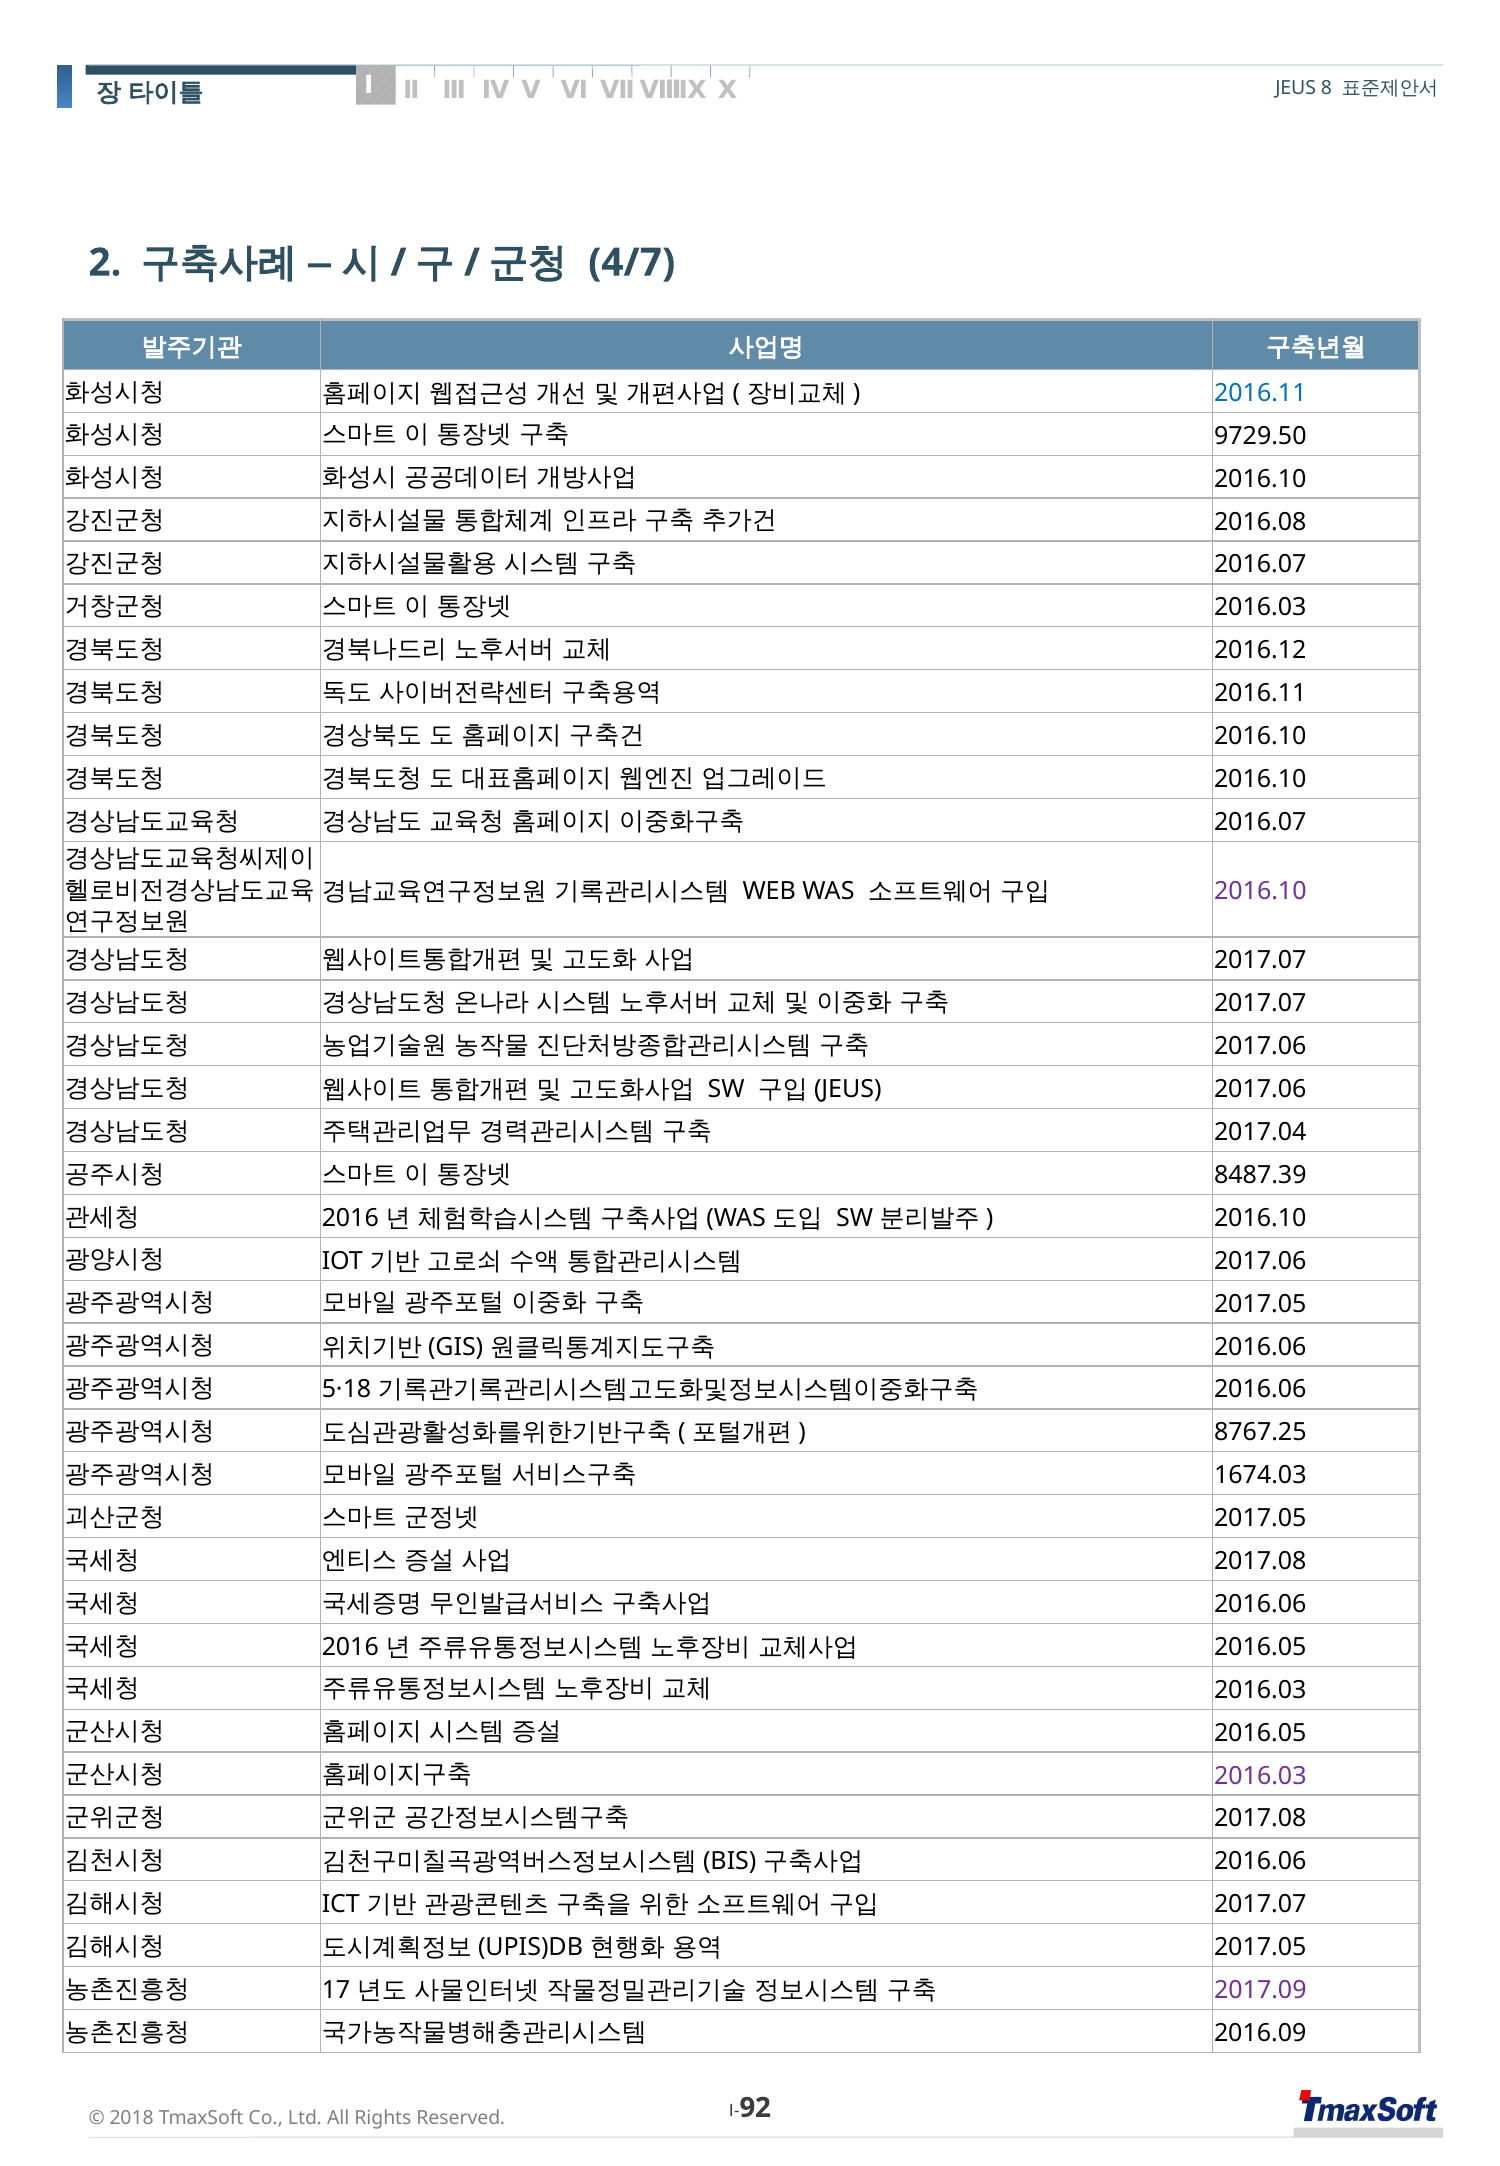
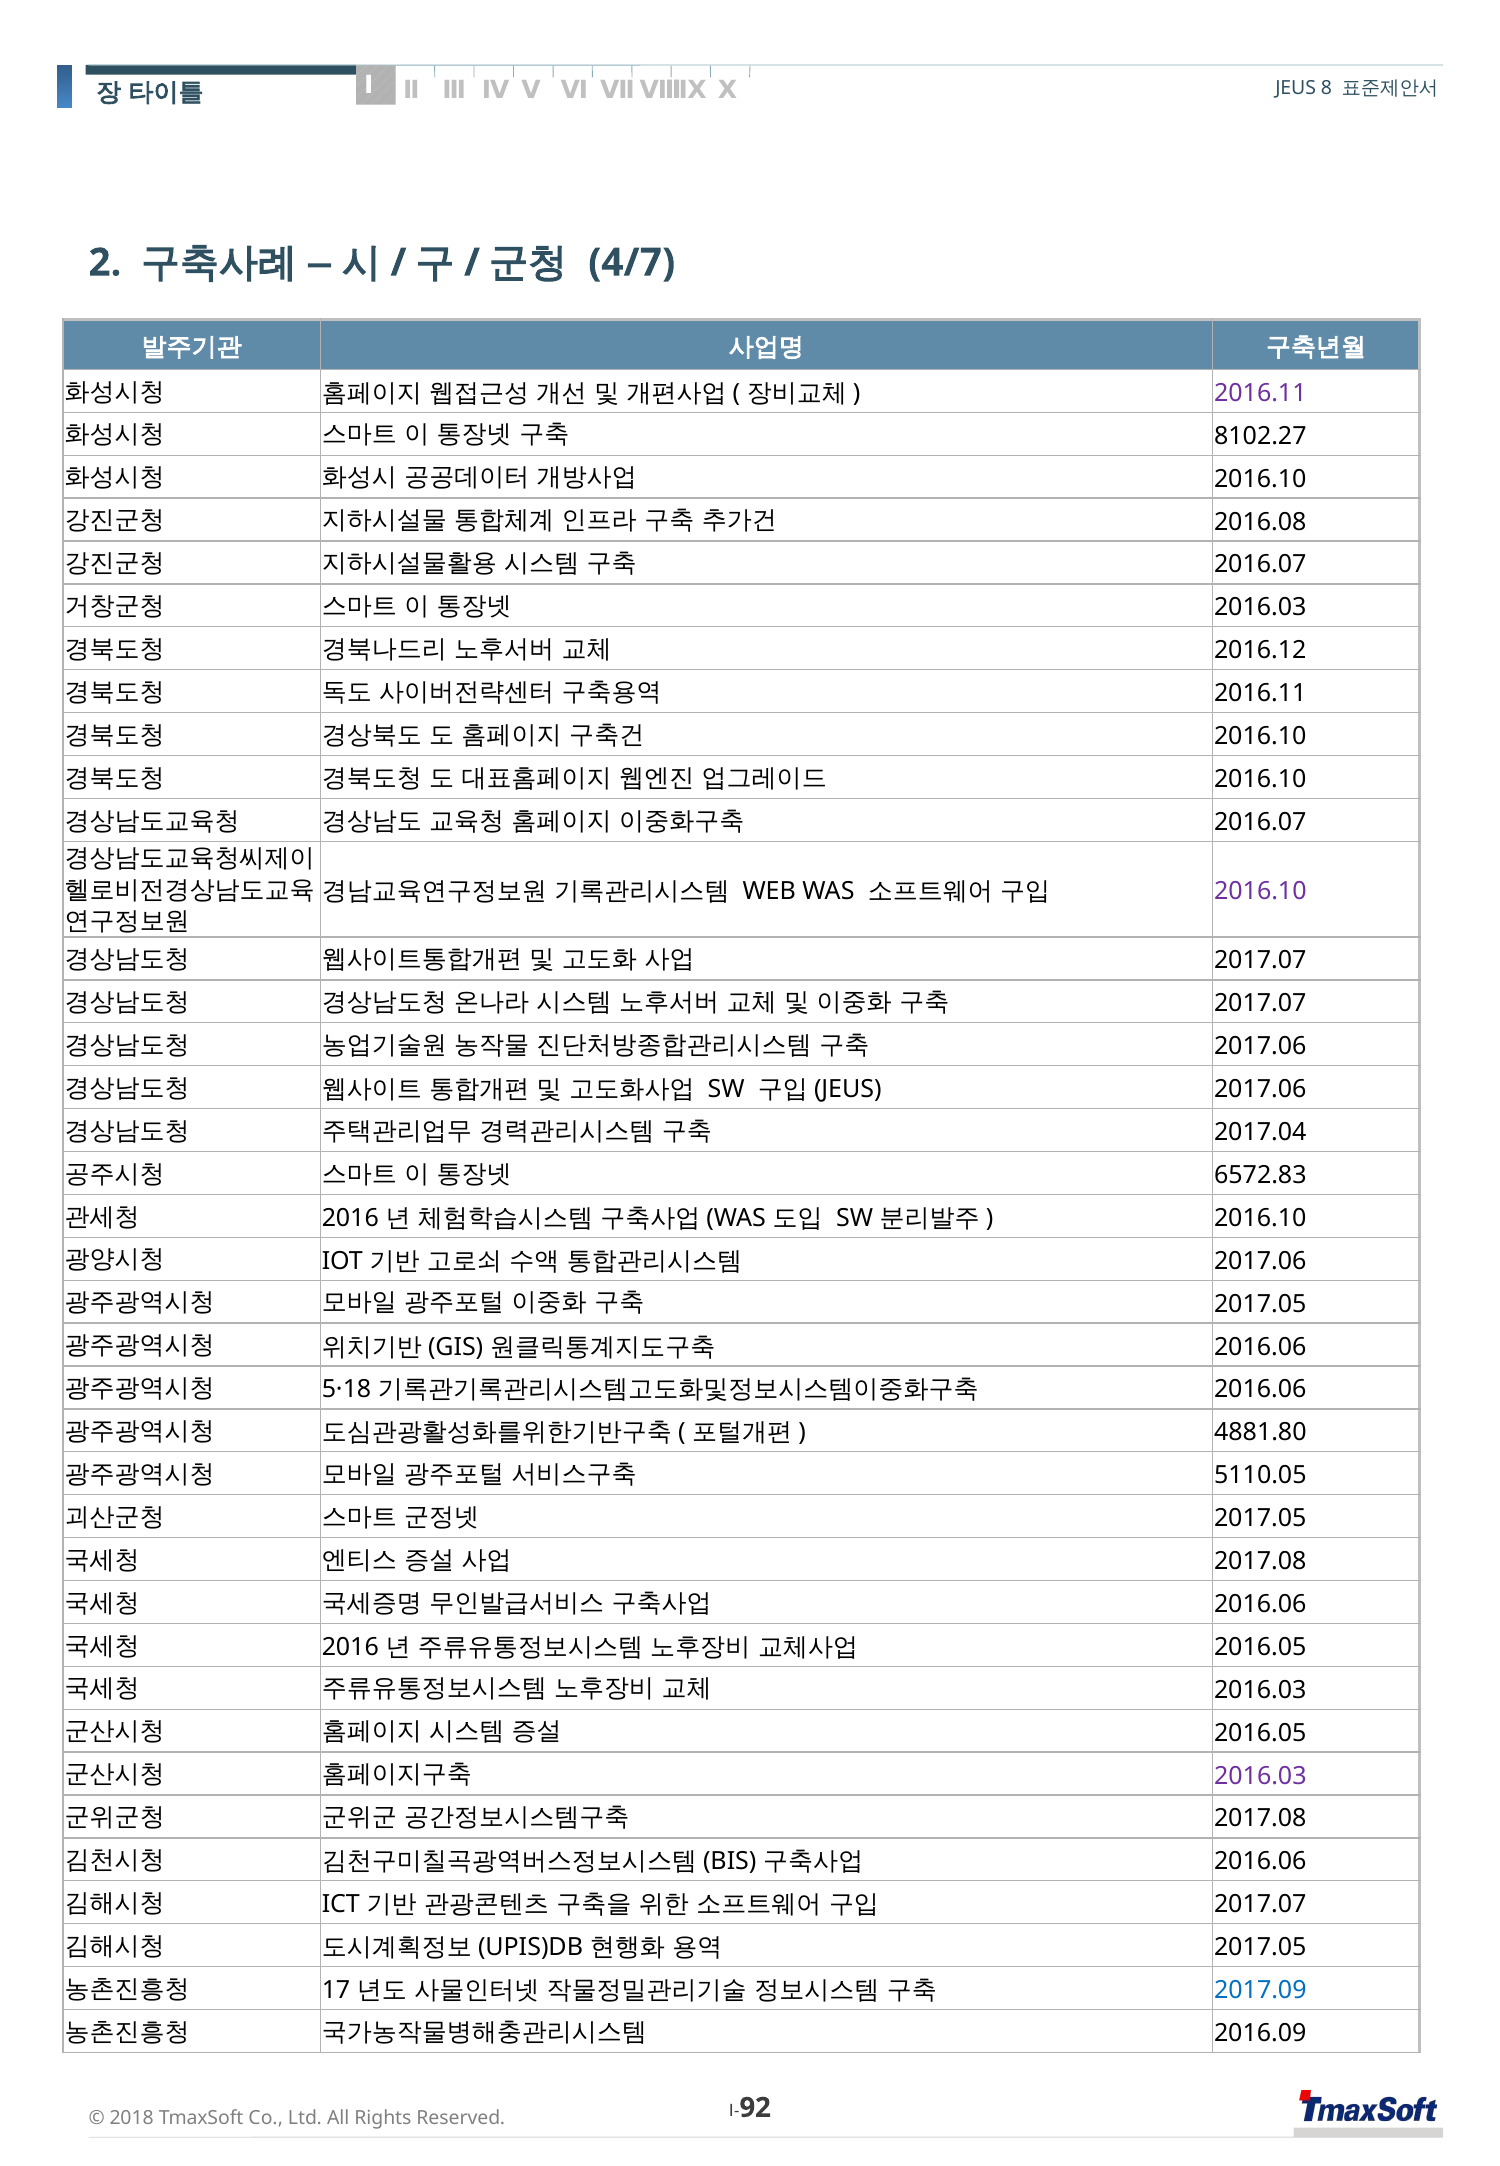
2016.11 at (1260, 393) colour: blue -> purple
9729.50: 9729.50 -> 8102.27
8487.39: 8487.39 -> 6572.83
8767.25: 8767.25 -> 4881.80
1674.03: 1674.03 -> 5110.05
2017.09 colour: purple -> blue
